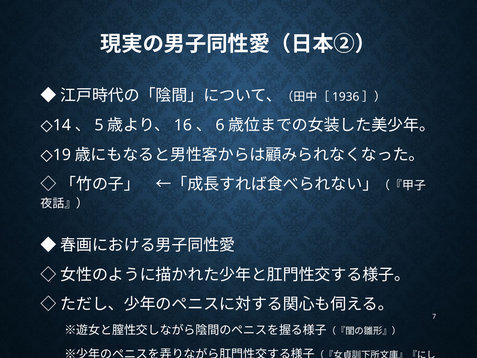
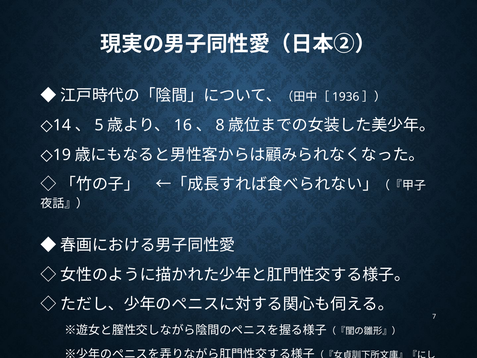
6: 6 -> 8
